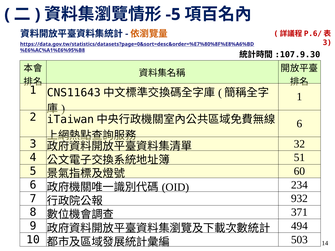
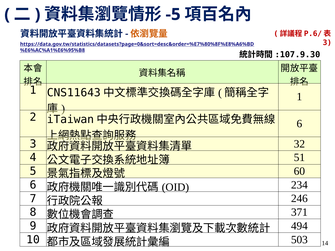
932: 932 -> 246
